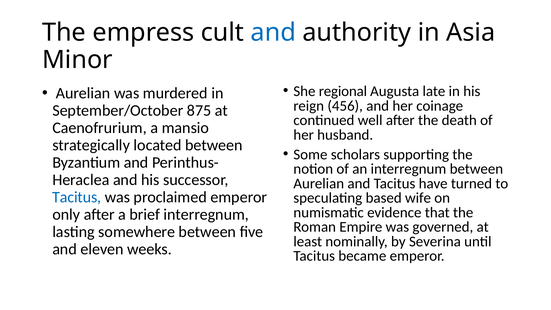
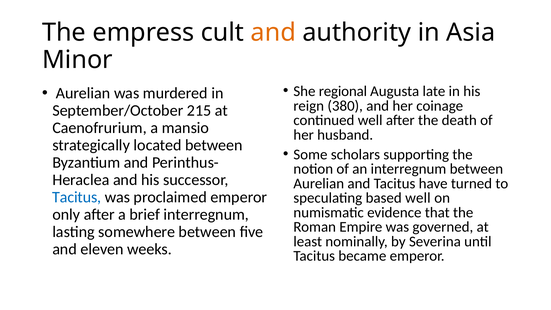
and at (273, 33) colour: blue -> orange
456: 456 -> 380
875: 875 -> 215
based wife: wife -> well
